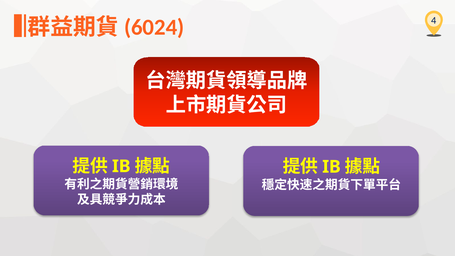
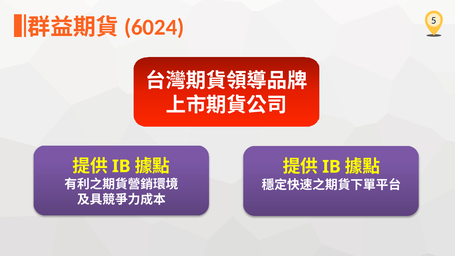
4: 4 -> 5
